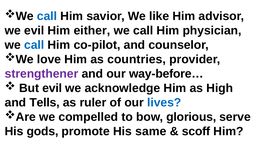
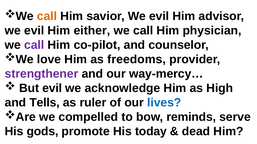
call at (47, 16) colour: blue -> orange
savior We like: like -> evil
call at (34, 45) colour: blue -> purple
countries: countries -> freedoms
way-before…: way-before… -> way-mercy…
glorious: glorious -> reminds
same: same -> today
scoff: scoff -> dead
